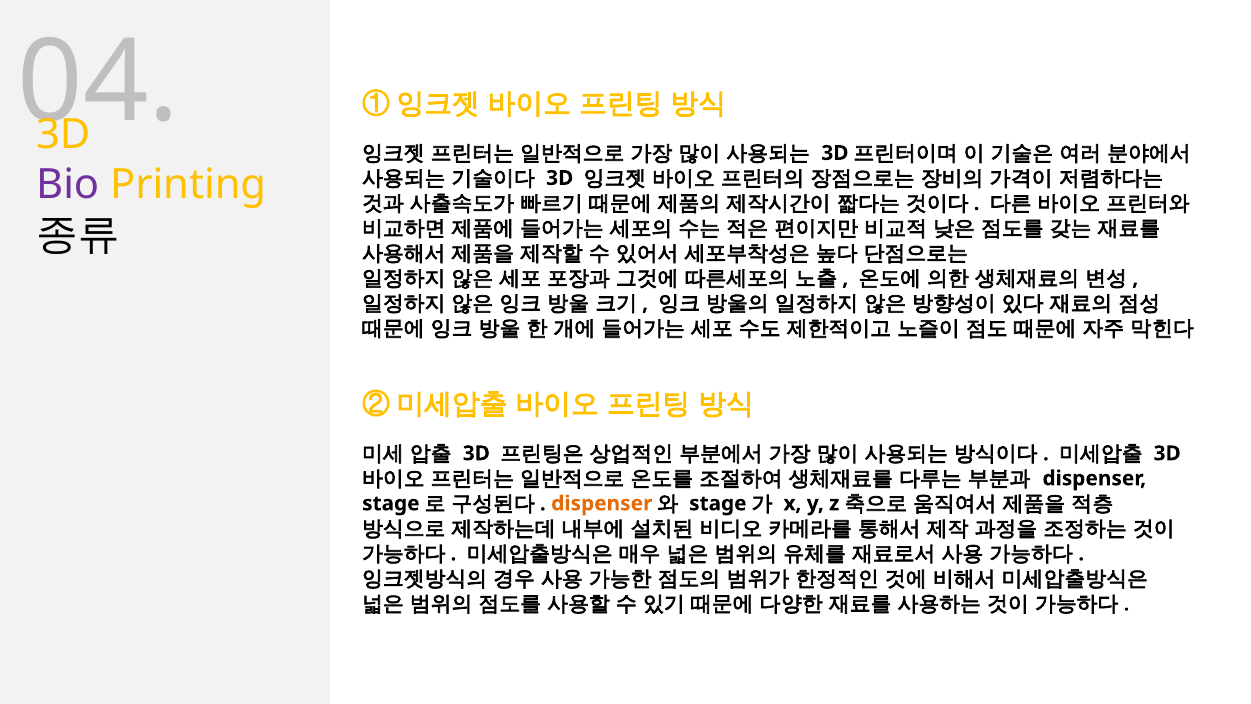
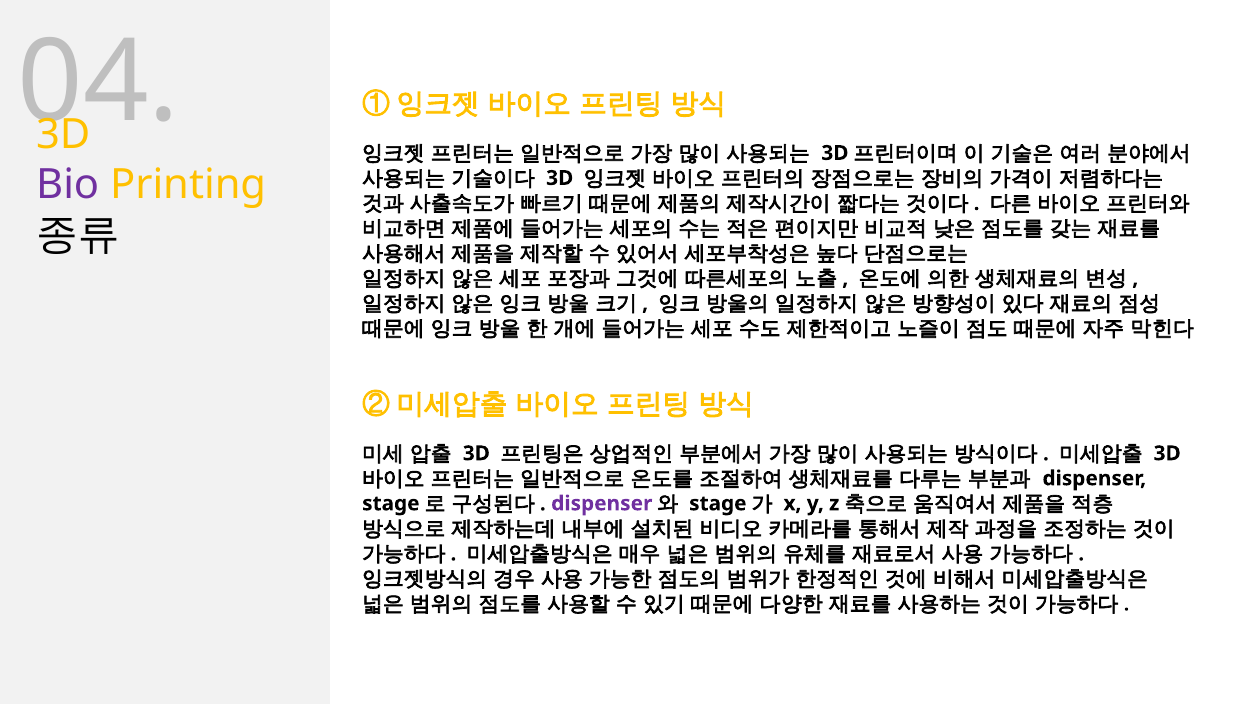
dispenser at (602, 503) colour: orange -> purple
